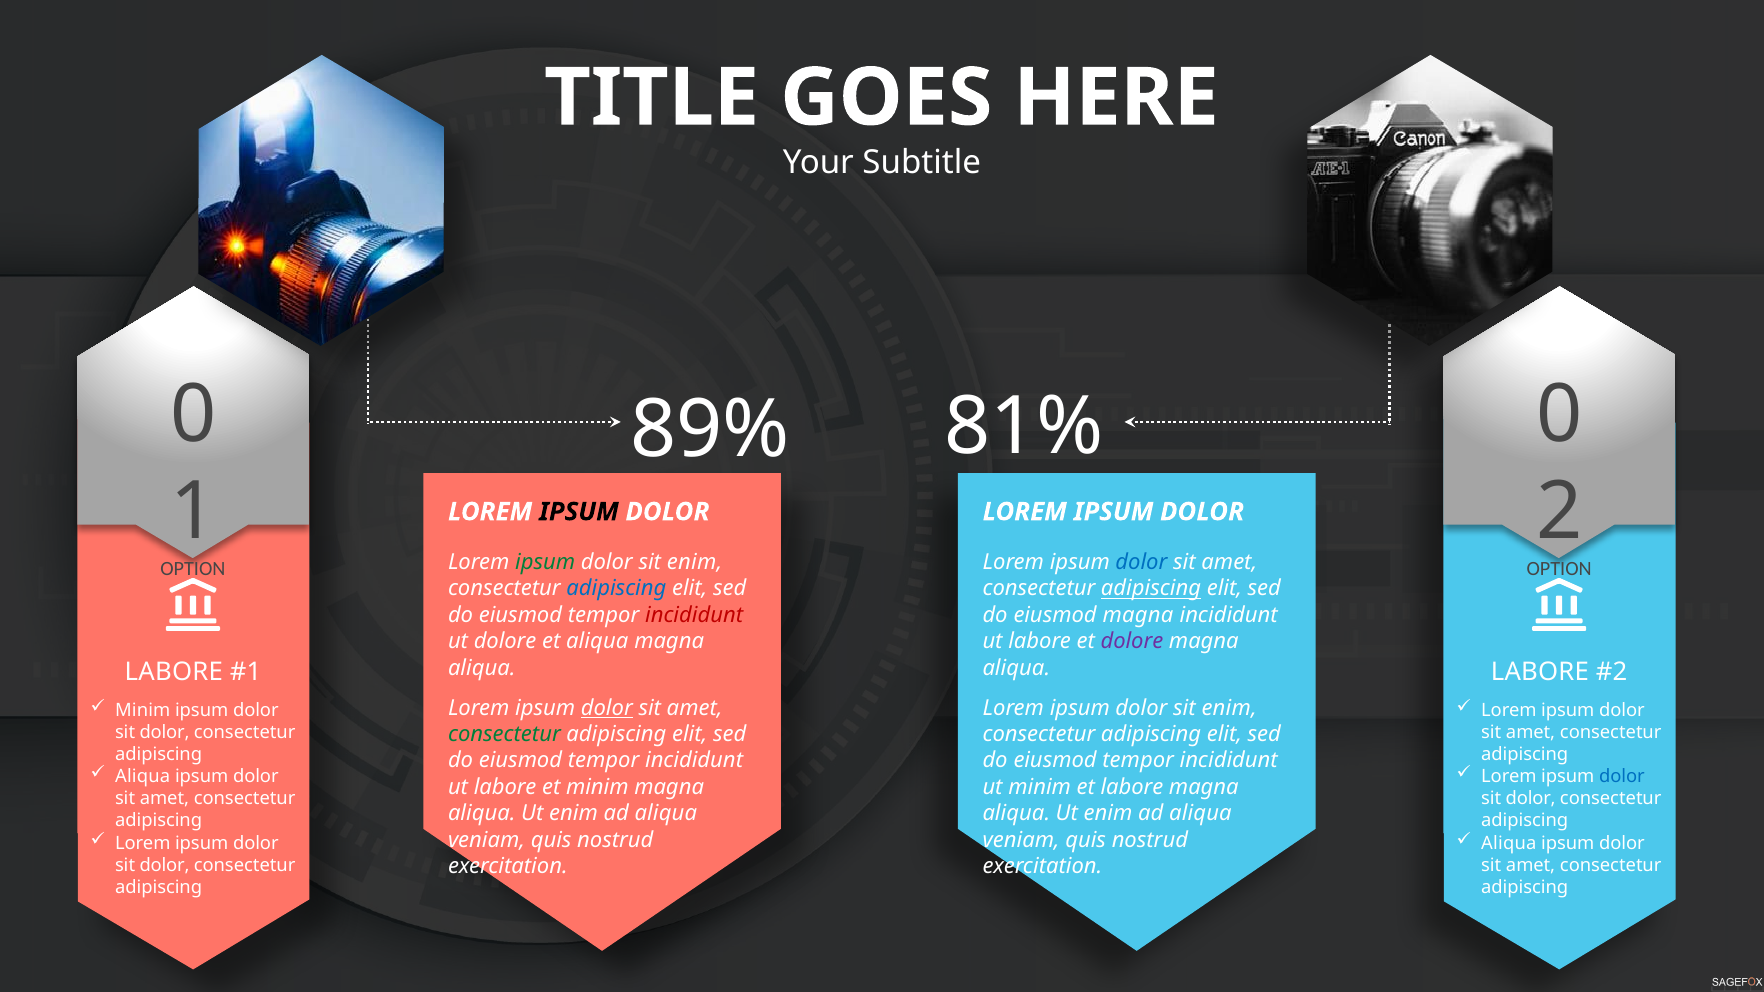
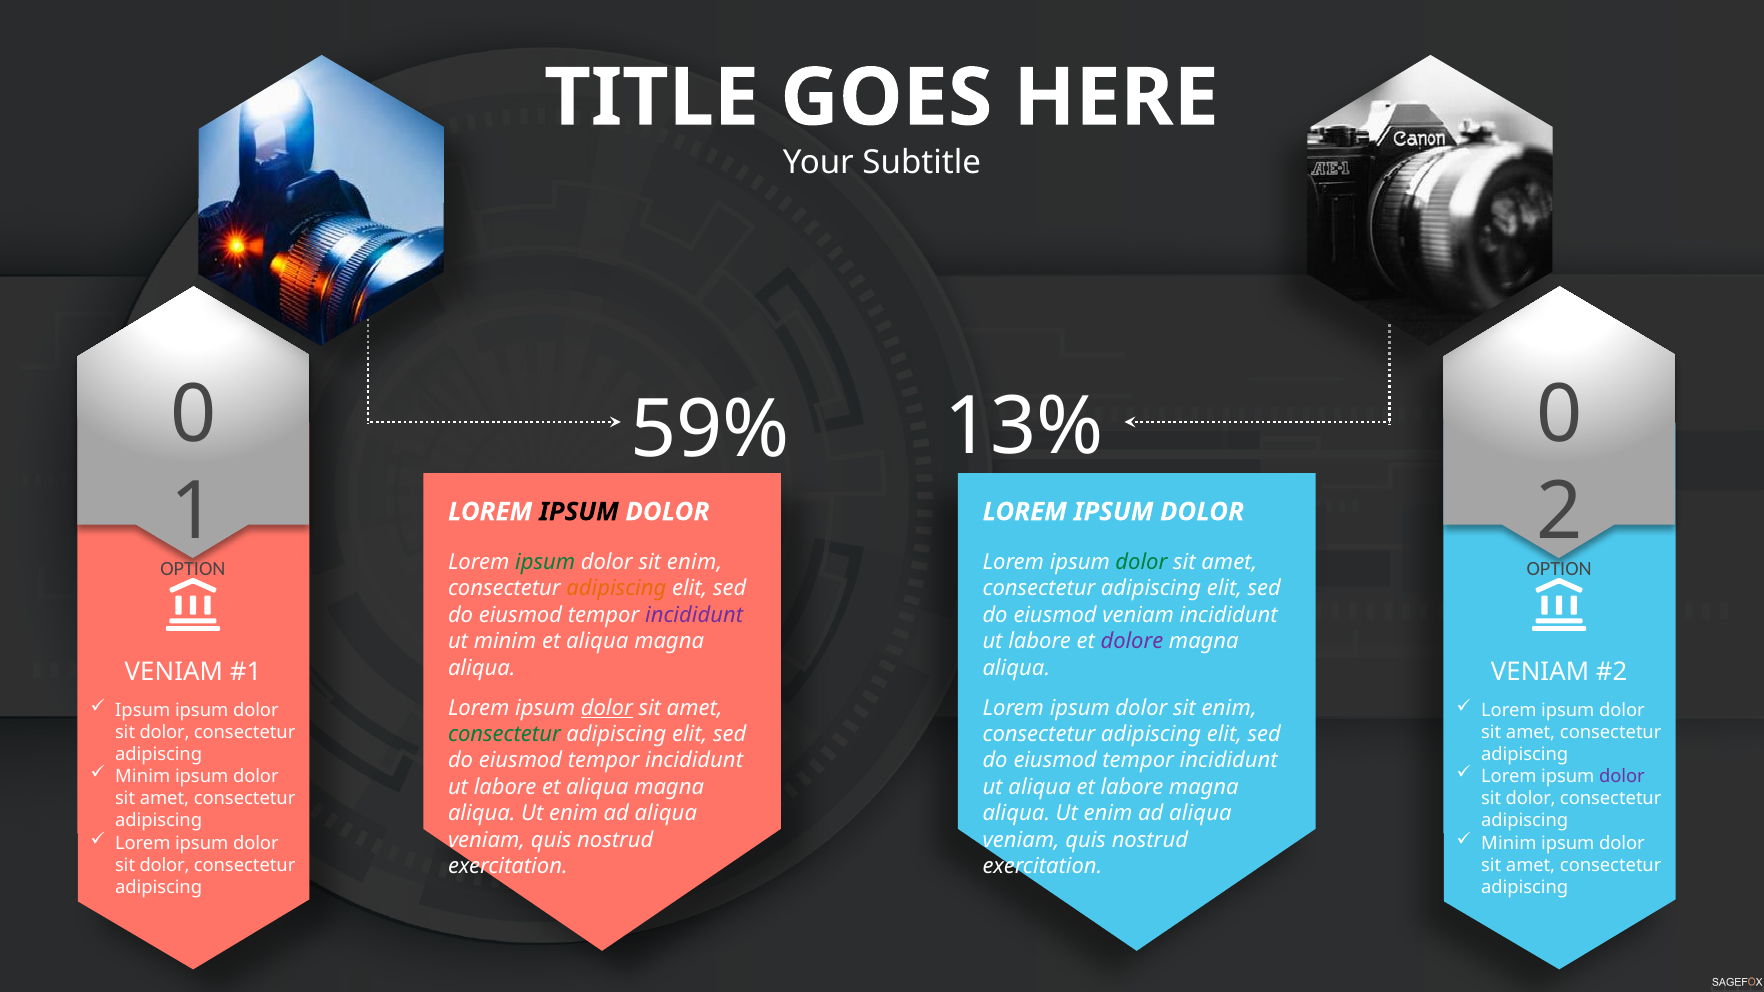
81%: 81% -> 13%
89%: 89% -> 59%
dolor at (1141, 562) colour: blue -> green
adipiscing at (616, 589) colour: blue -> orange
adipiscing at (1151, 589) underline: present -> none
incididunt at (694, 615) colour: red -> purple
eiusmod magna: magna -> veniam
ut dolore: dolore -> minim
LABORE at (174, 672): LABORE -> VENIAM
LABORE at (1540, 672): LABORE -> VENIAM
Minim at (143, 711): Minim -> Ipsum
Aliqua at (143, 777): Aliqua -> Minim
dolor at (1622, 777) colour: blue -> purple
labore et minim: minim -> aliqua
ut minim: minim -> aliqua
Aliqua at (1509, 843): Aliqua -> Minim
